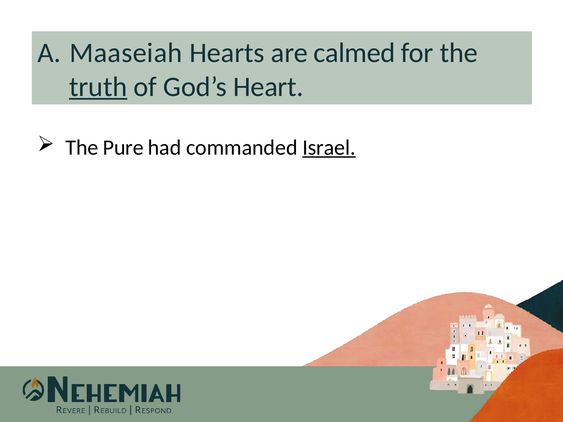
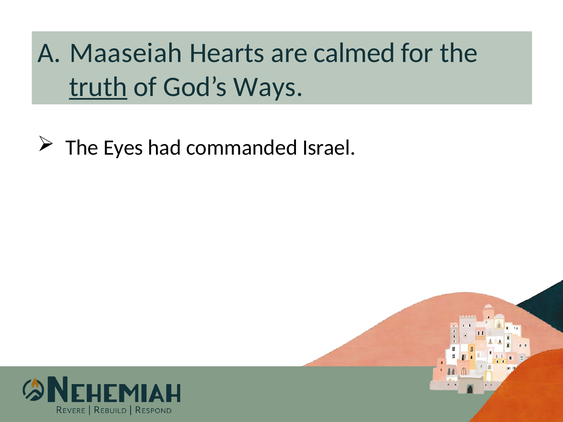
Heart: Heart -> Ways
Pure: Pure -> Eyes
Israel underline: present -> none
